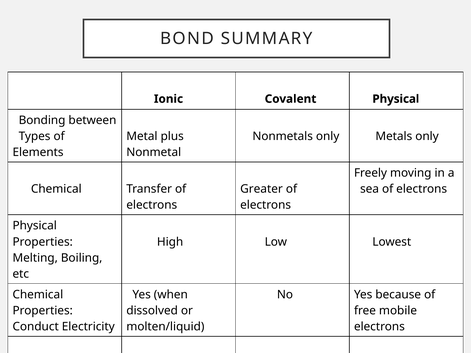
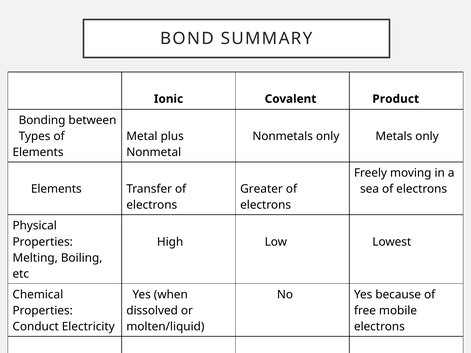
Covalent Physical: Physical -> Product
Chemical at (56, 189): Chemical -> Elements
